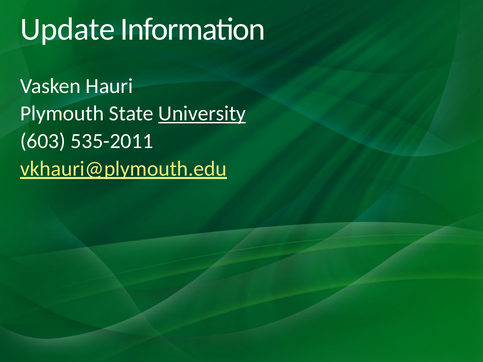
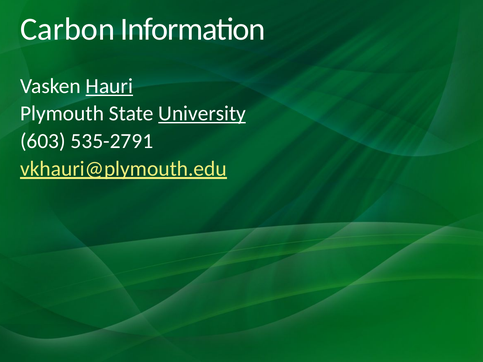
Update: Update -> Carbon
Hauri underline: none -> present
535-2011: 535-2011 -> 535-2791
